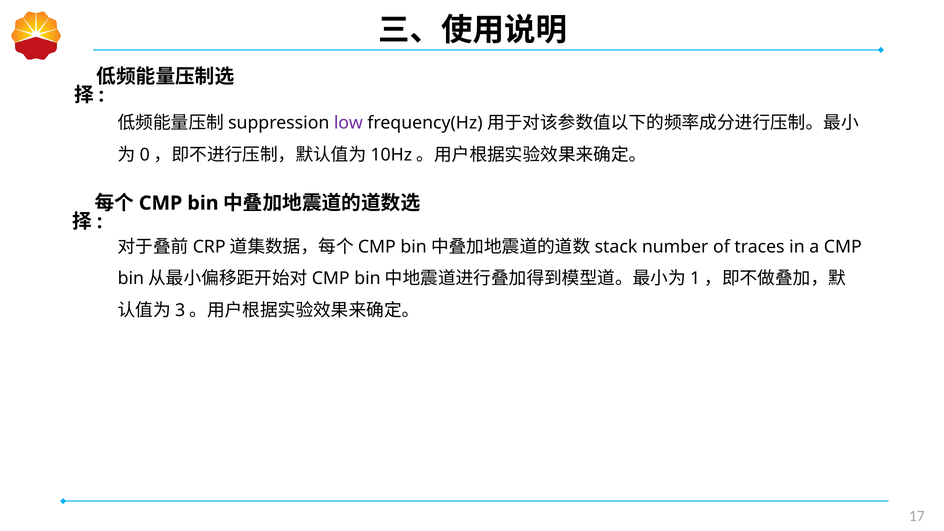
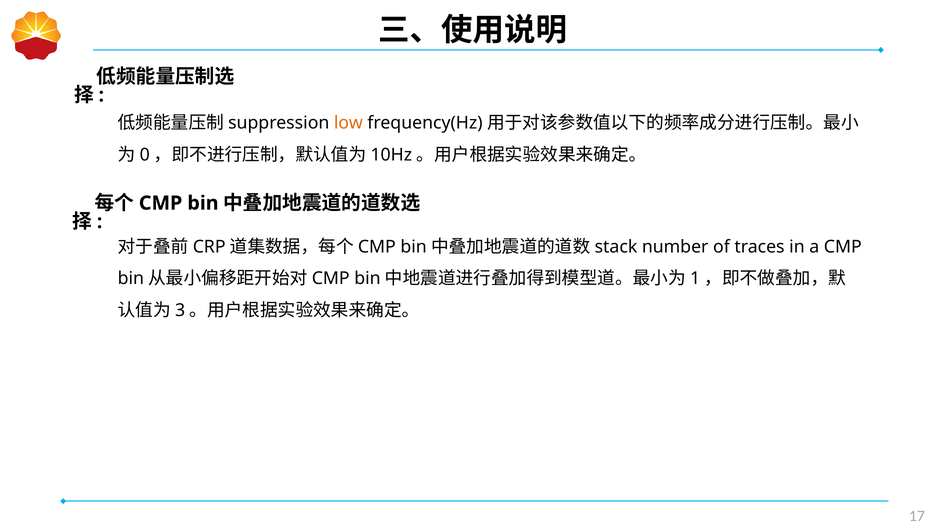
low colour: purple -> orange
